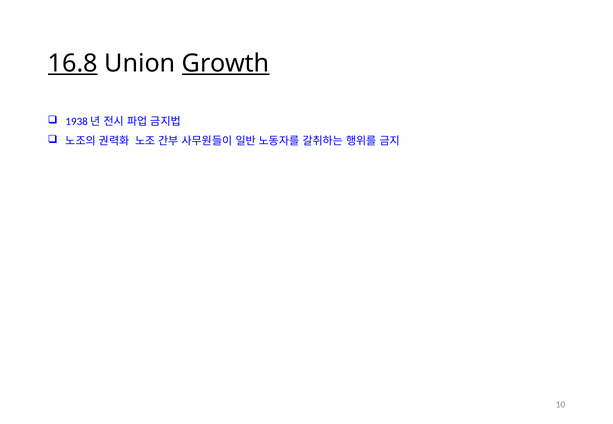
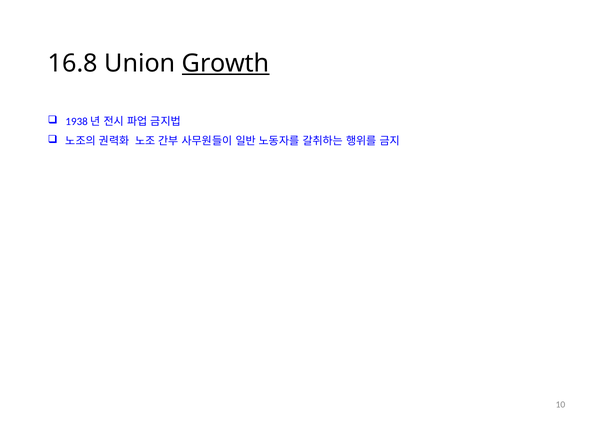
16.8 underline: present -> none
